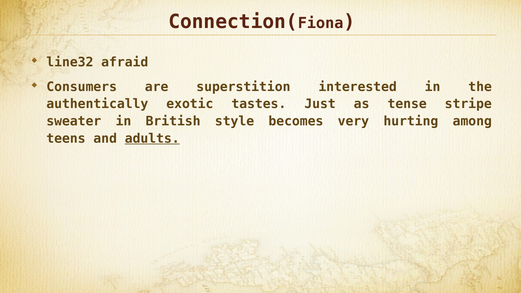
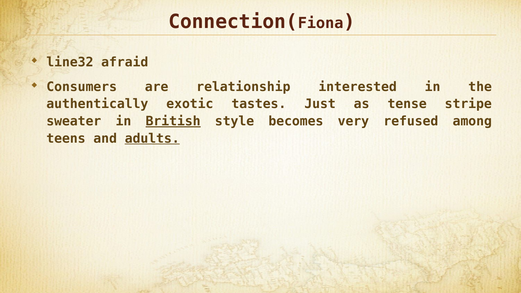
superstition: superstition -> relationship
British underline: none -> present
hurting: hurting -> refused
